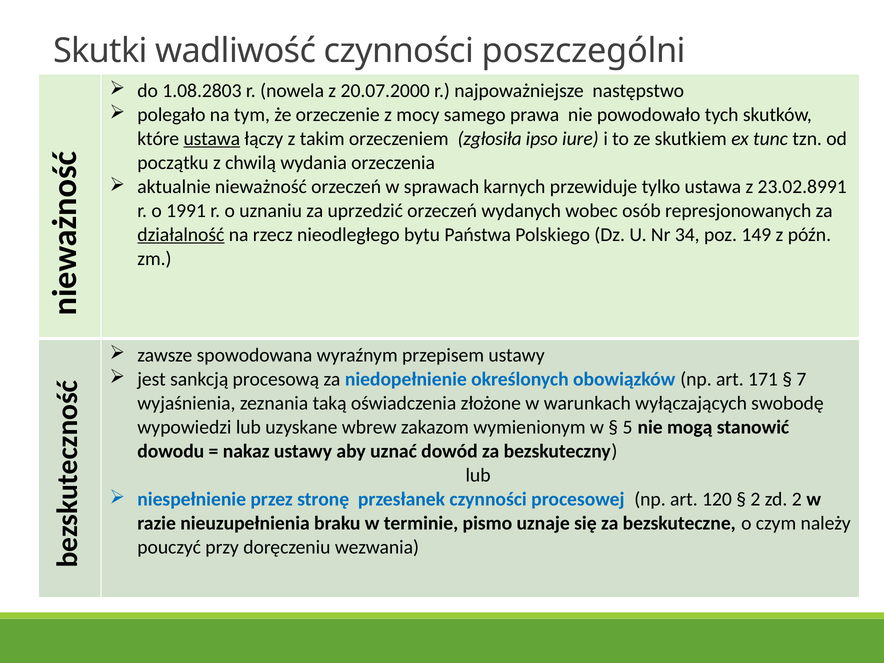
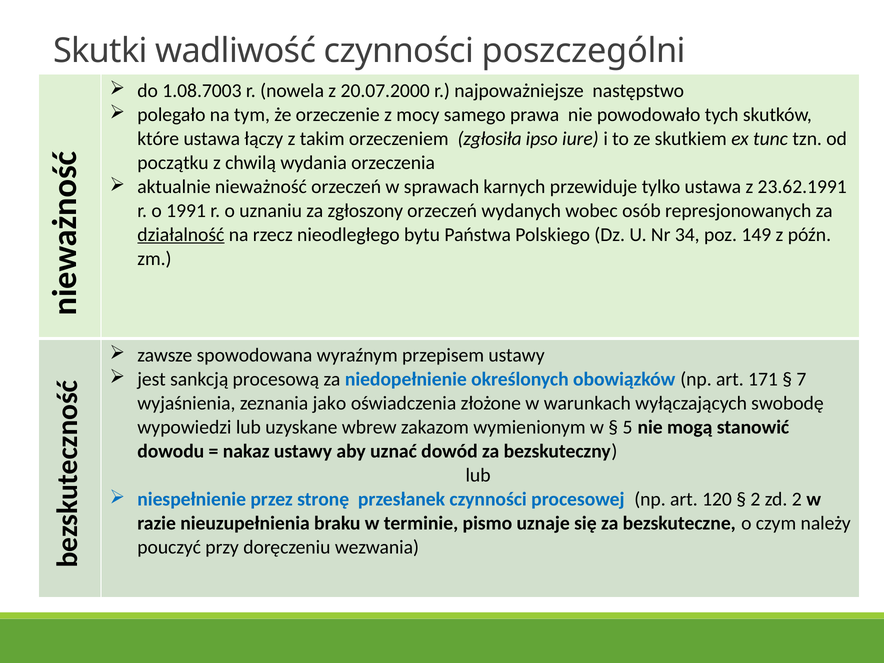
1.08.2803: 1.08.2803 -> 1.08.7003
ustawa at (212, 139) underline: present -> none
23.02.8991: 23.02.8991 -> 23.62.1991
uprzedzić: uprzedzić -> zgłoszony
taką: taką -> jako
